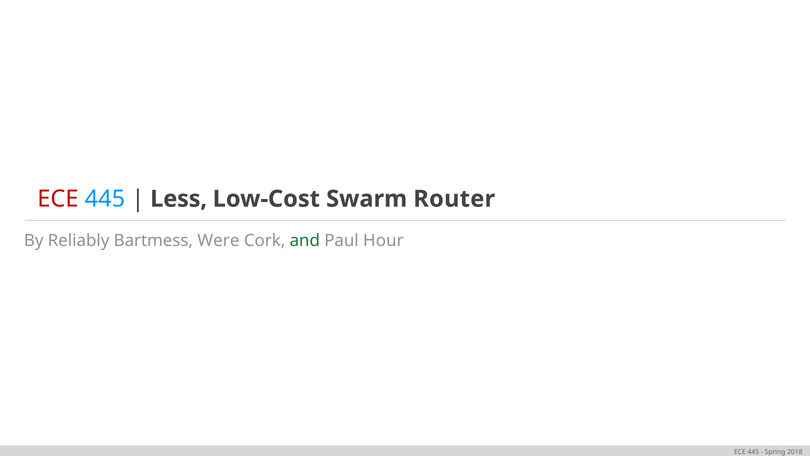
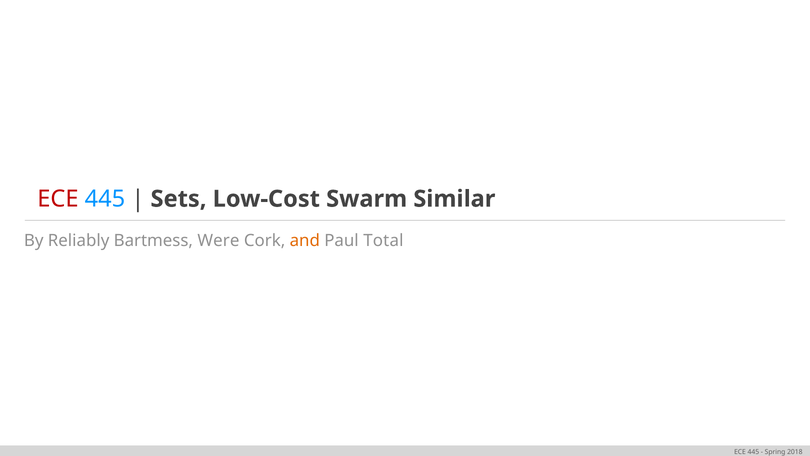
Less: Less -> Sets
Router: Router -> Similar
and colour: green -> orange
Hour: Hour -> Total
